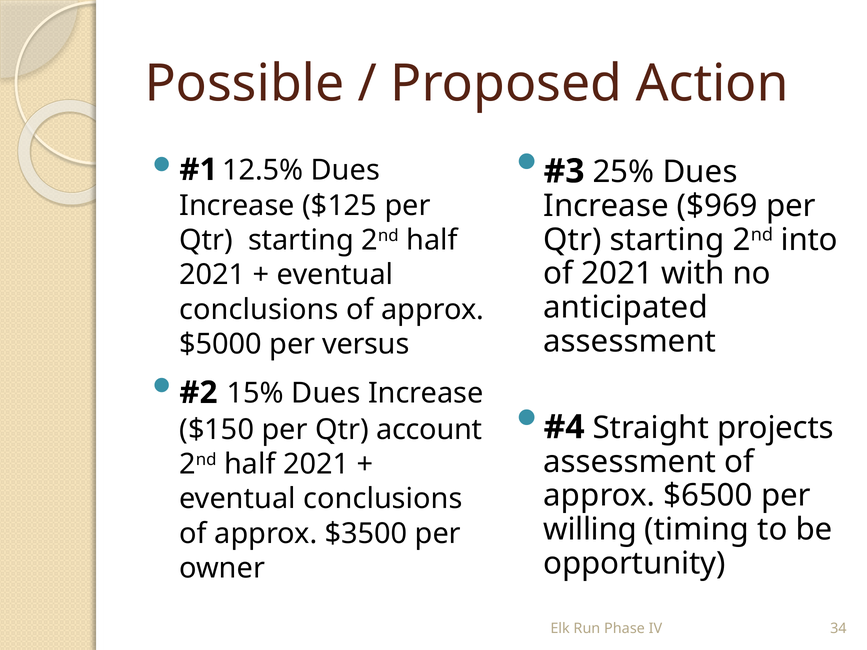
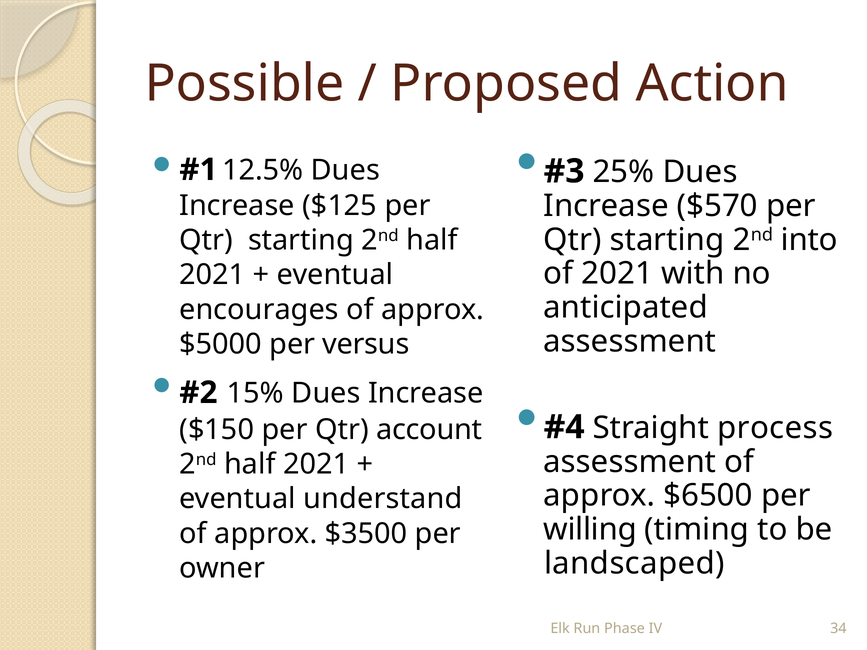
$969: $969 -> $570
conclusions at (259, 310): conclusions -> encourages
projects: projects -> process
conclusions at (383, 499): conclusions -> understand
opportunity: opportunity -> landscaped
